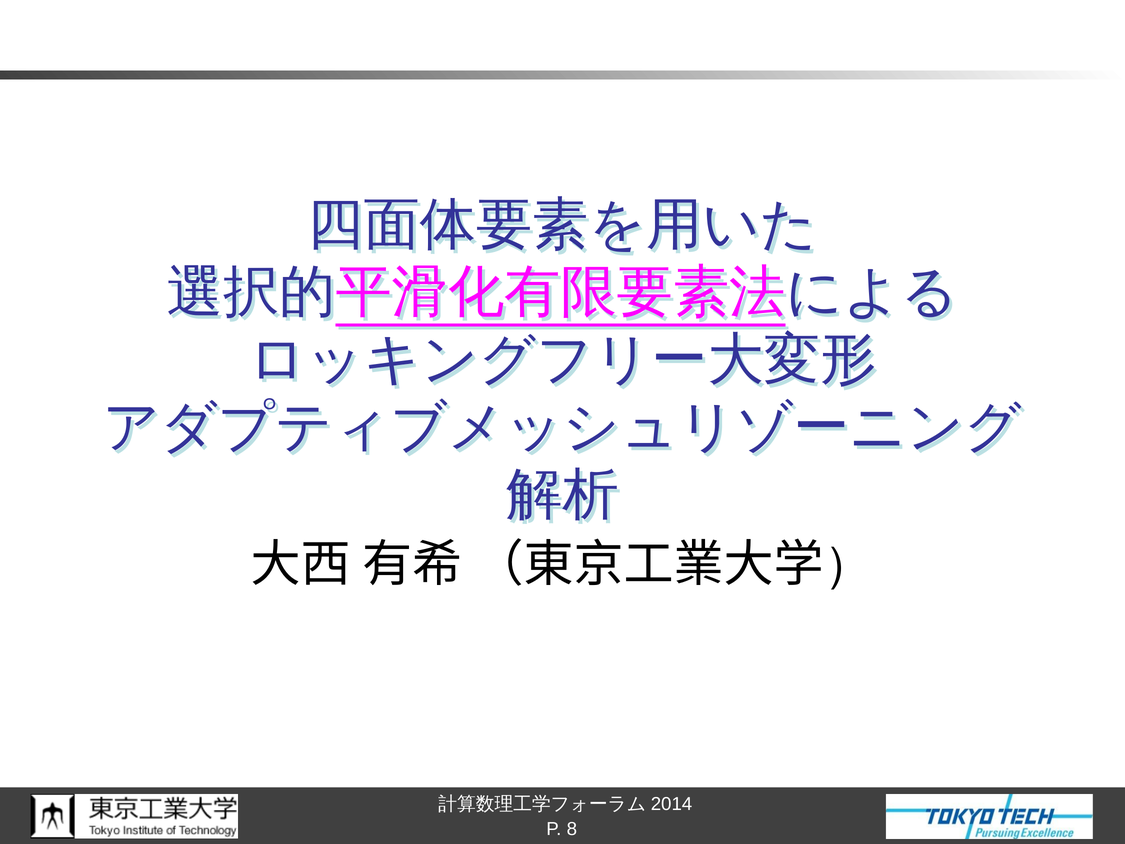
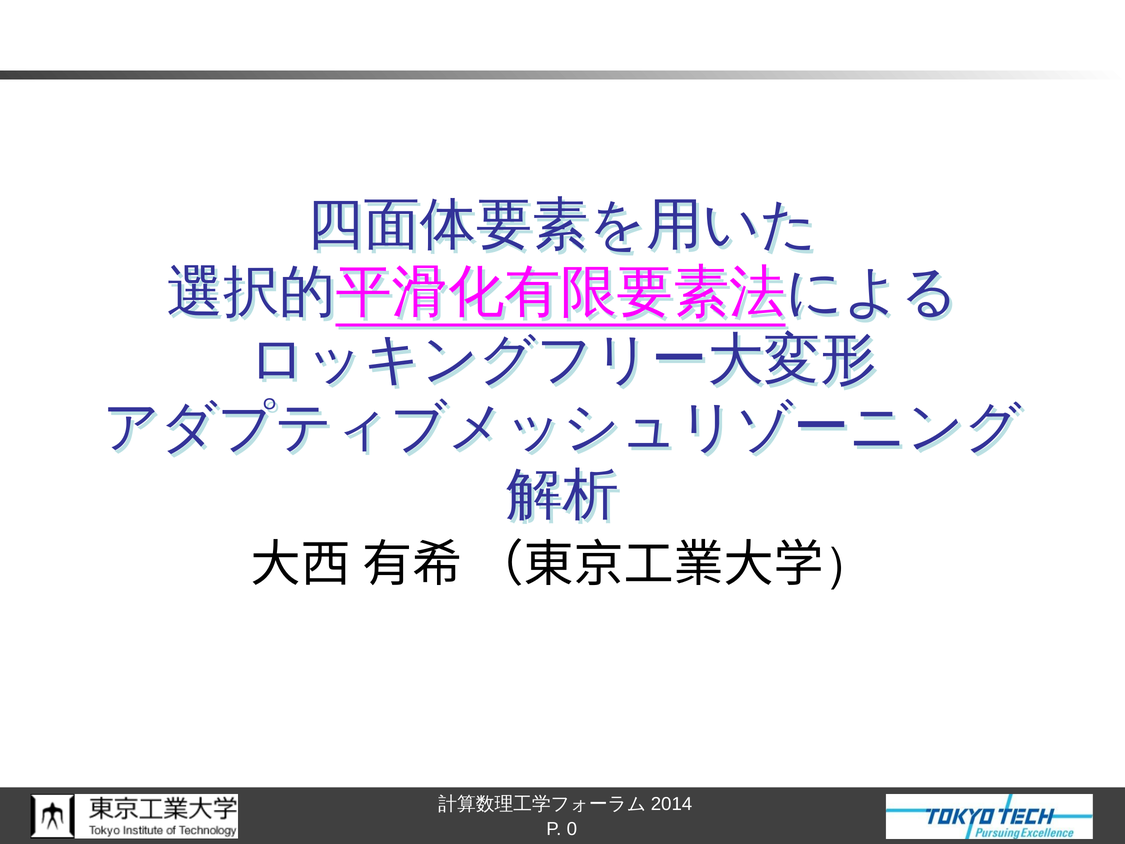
8: 8 -> 0
